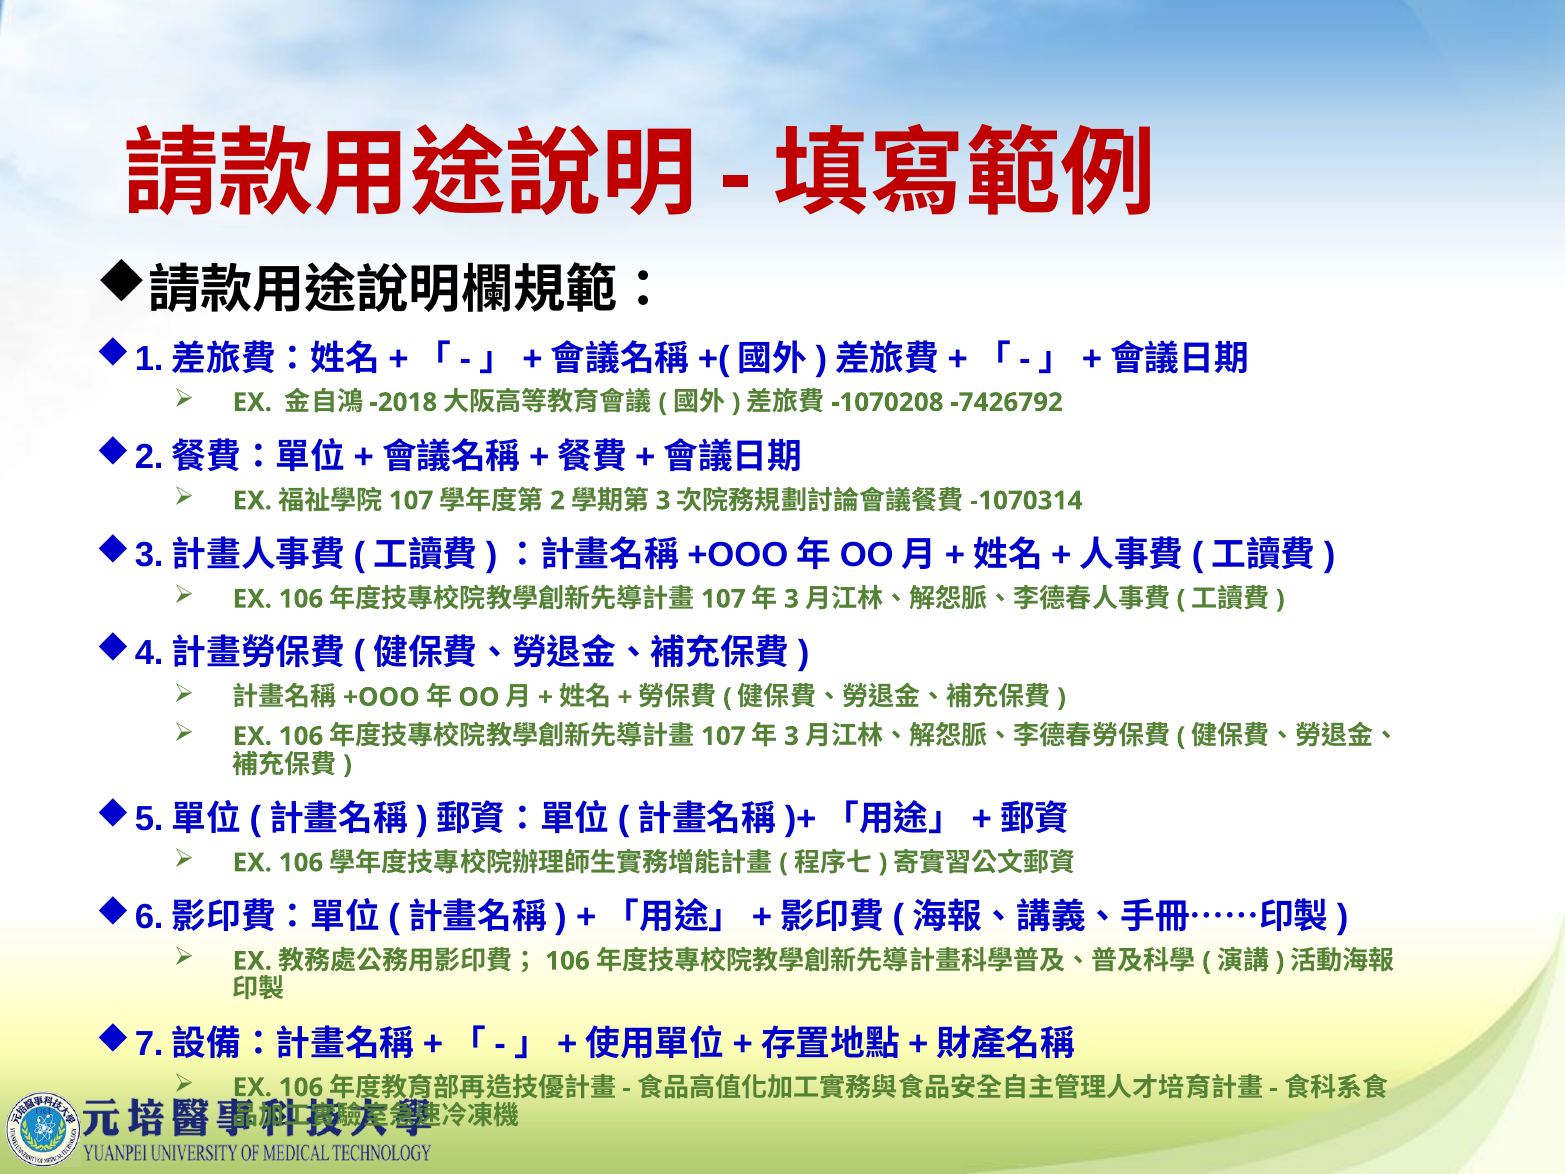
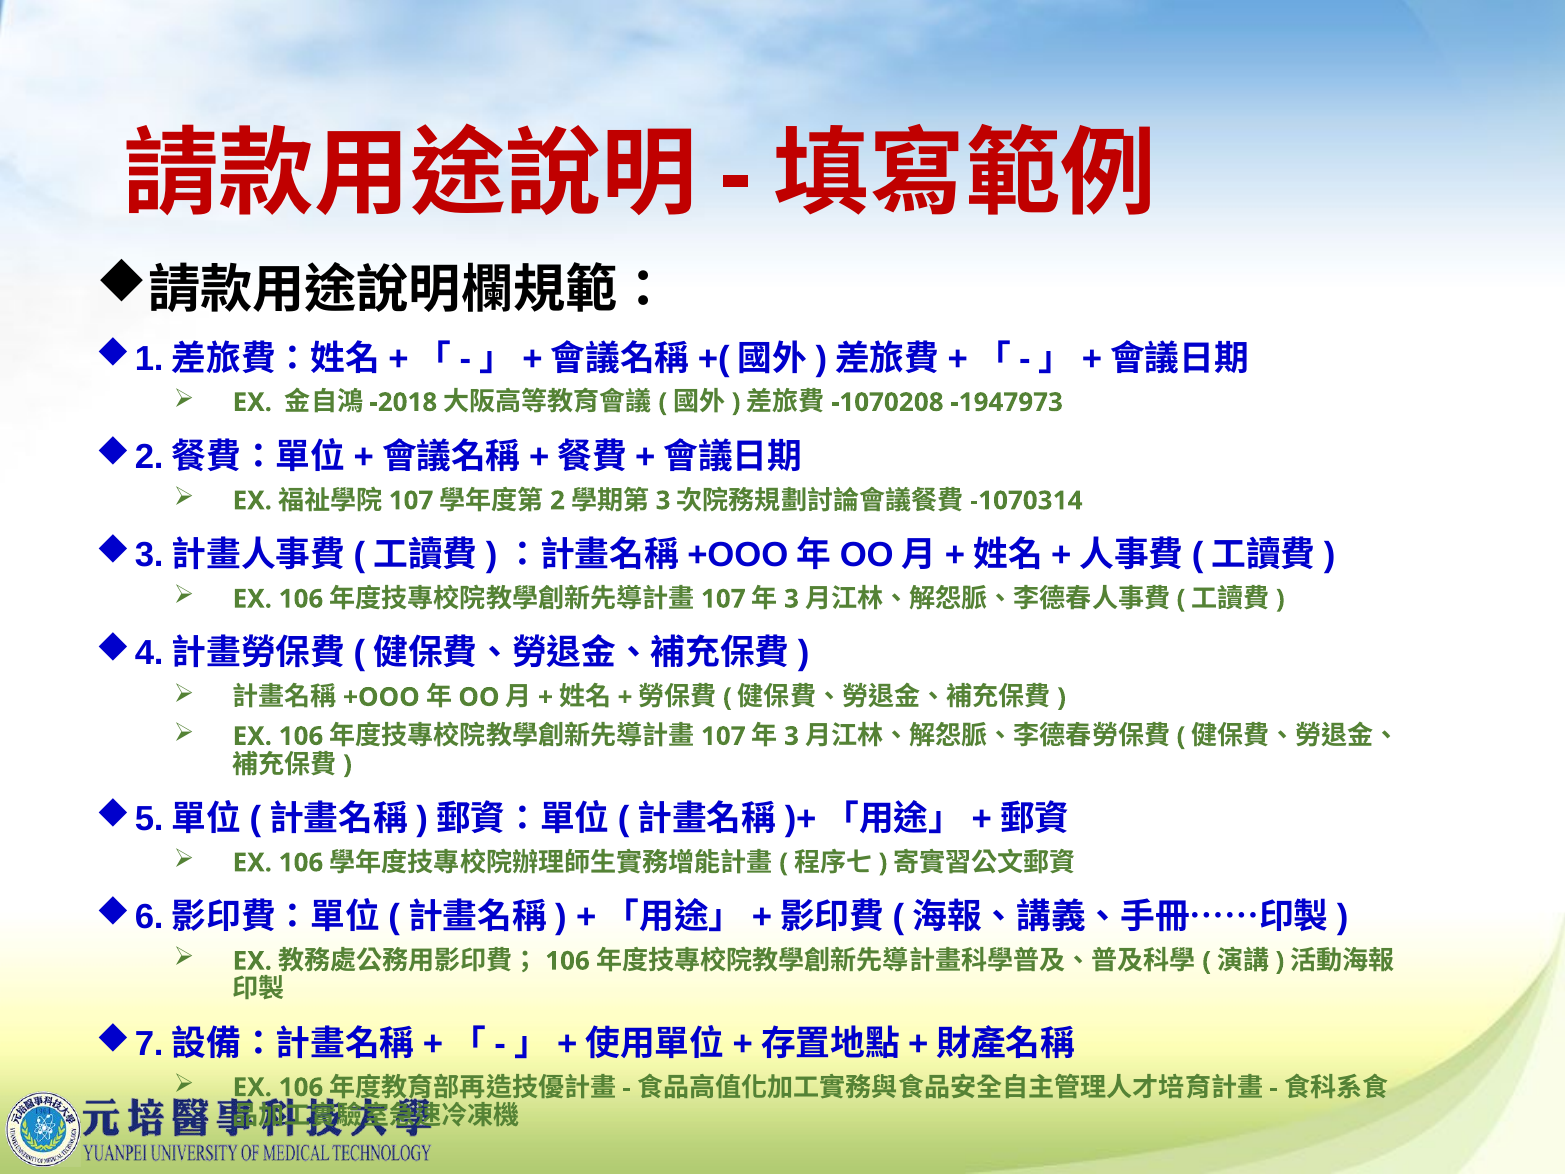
-7426792: -7426792 -> -1947973
